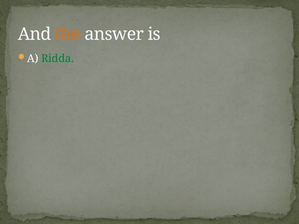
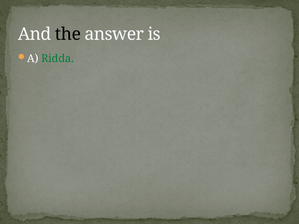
the colour: orange -> black
